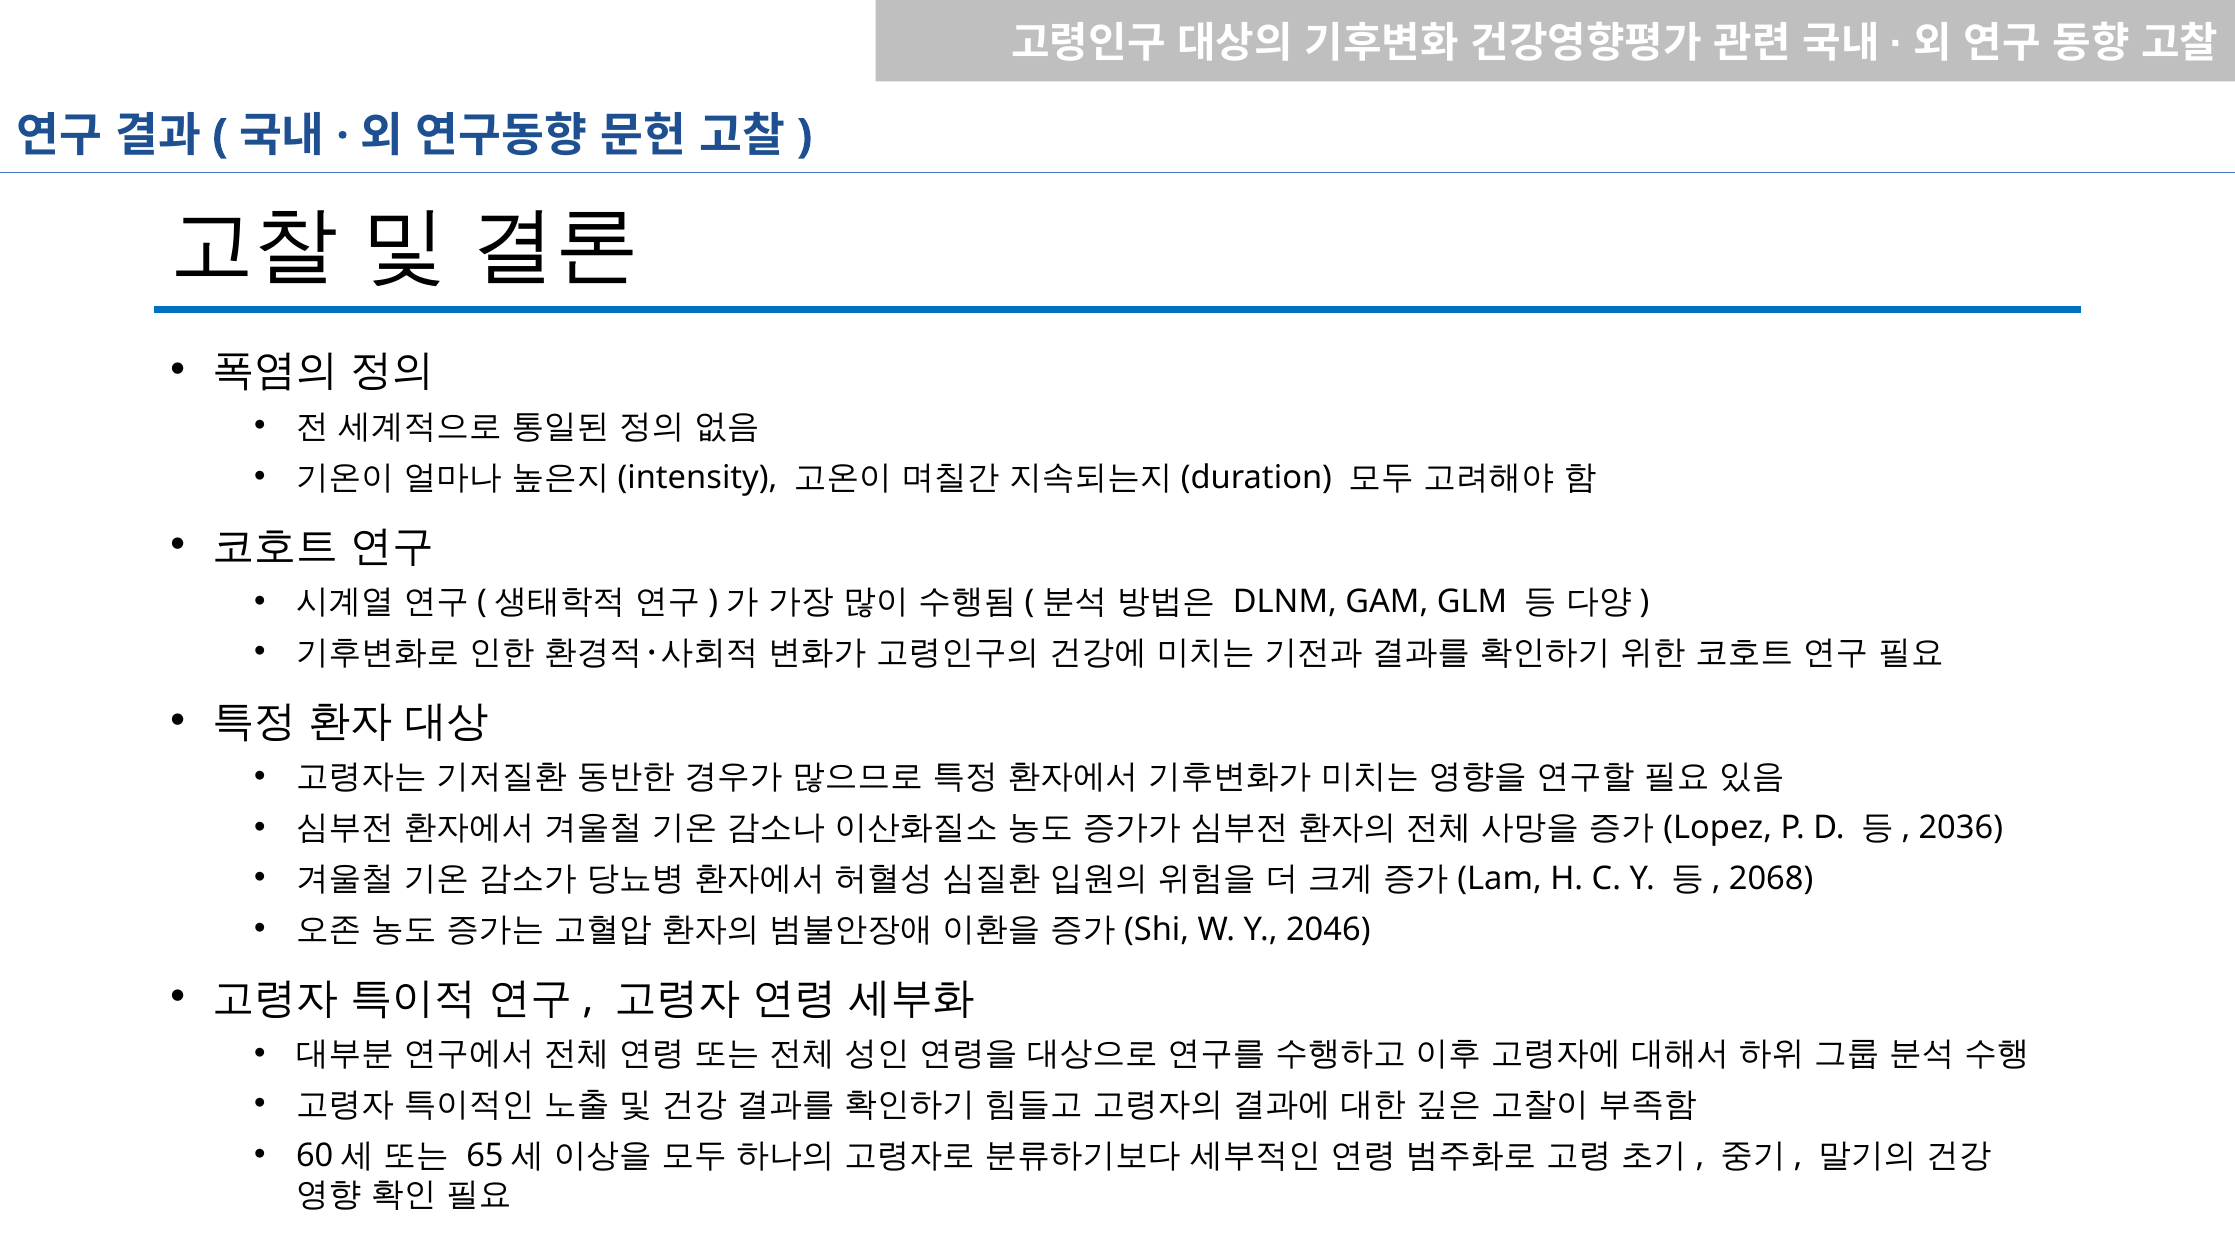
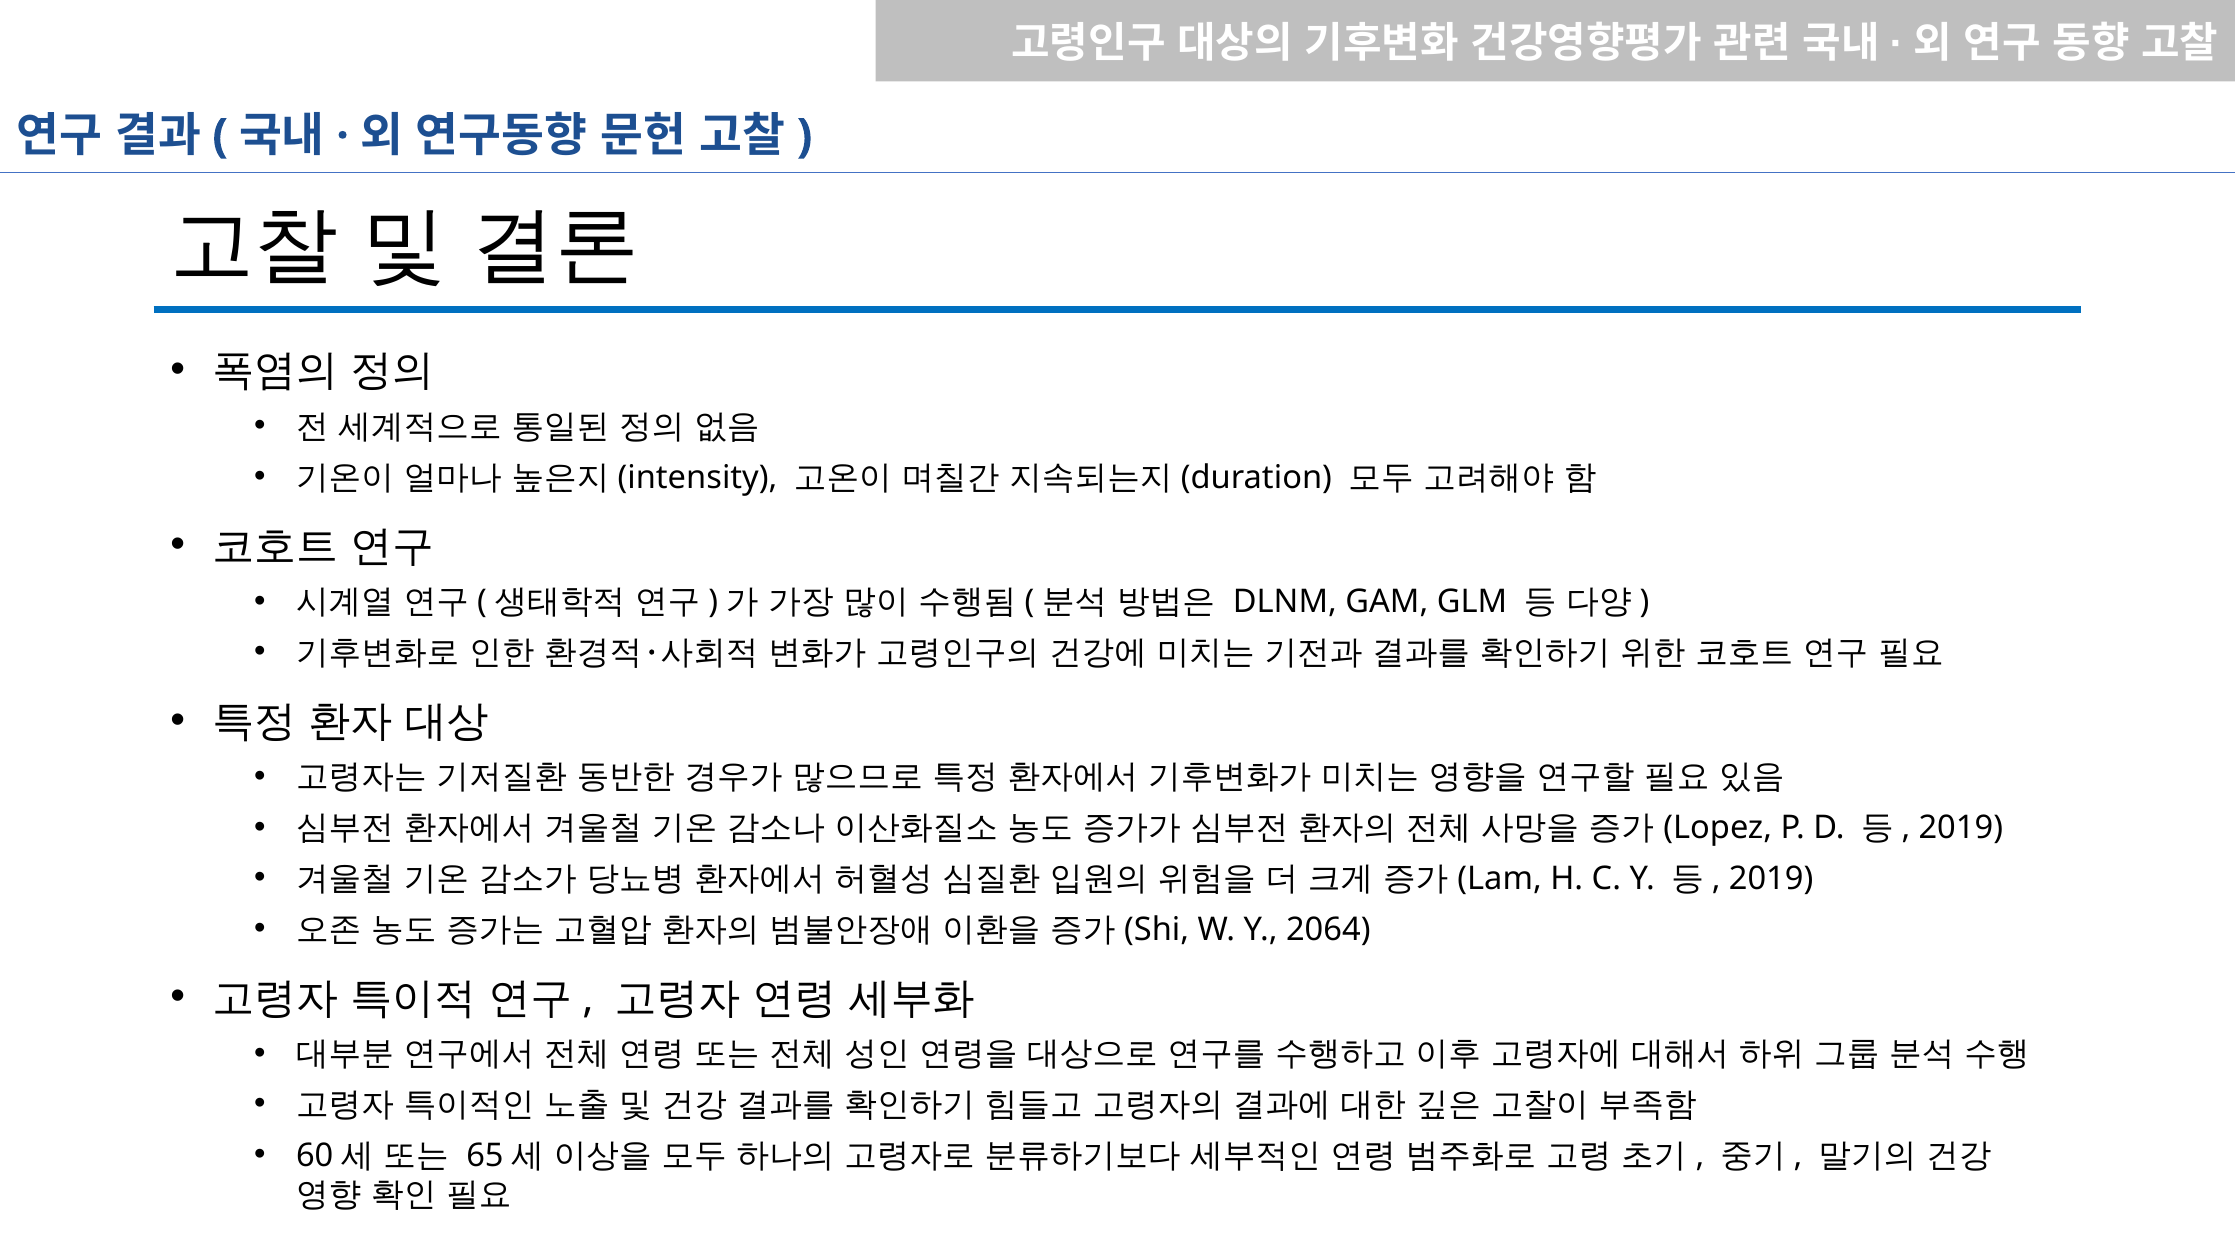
2036 at (1961, 828): 2036 -> 2019
2068 at (1771, 879): 2068 -> 2019
2046: 2046 -> 2064
